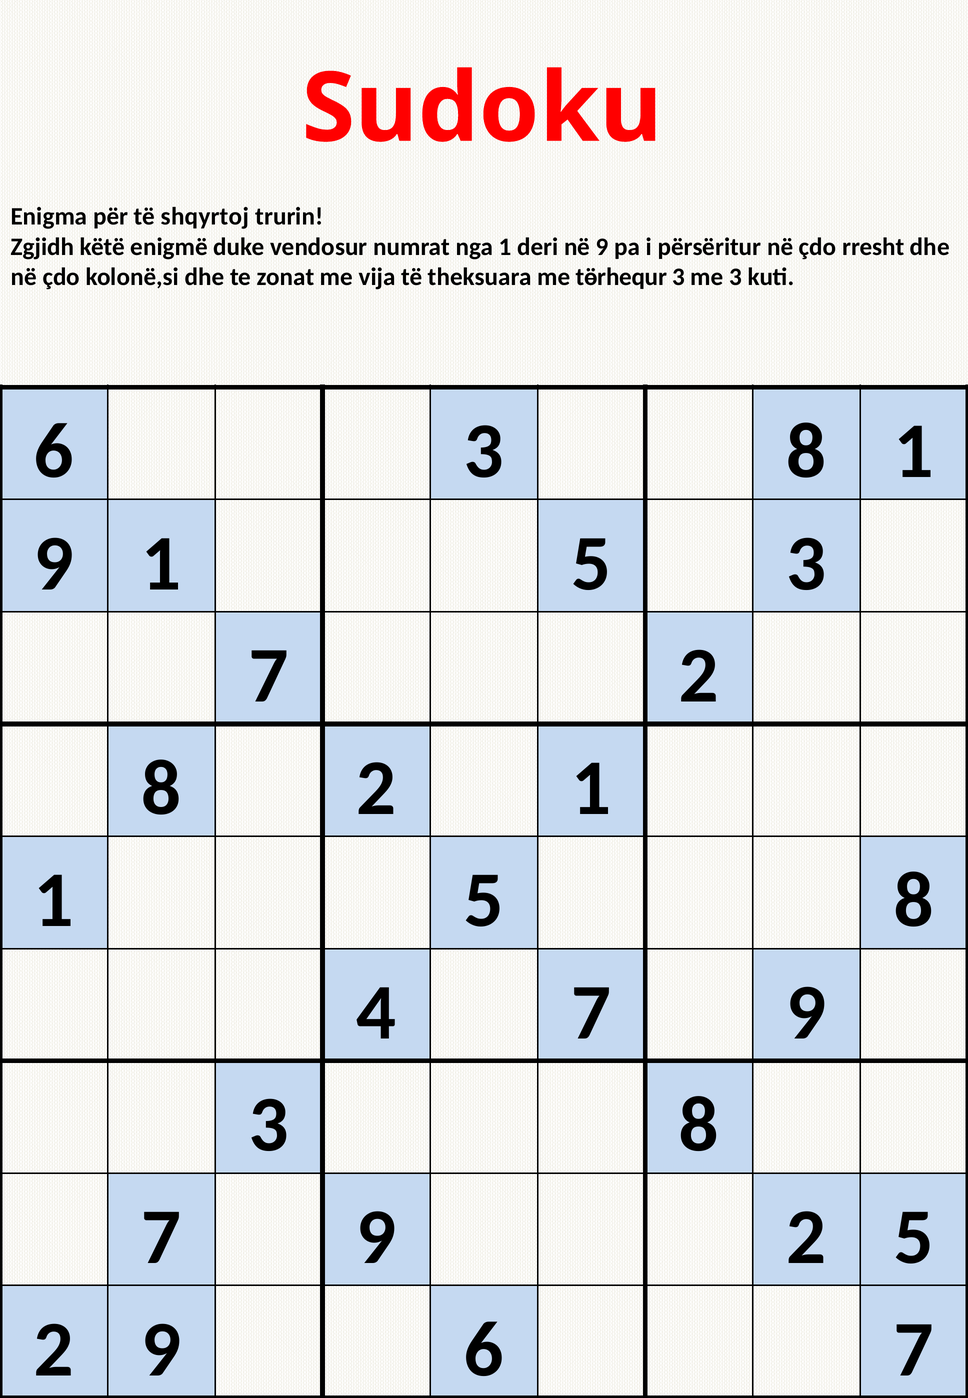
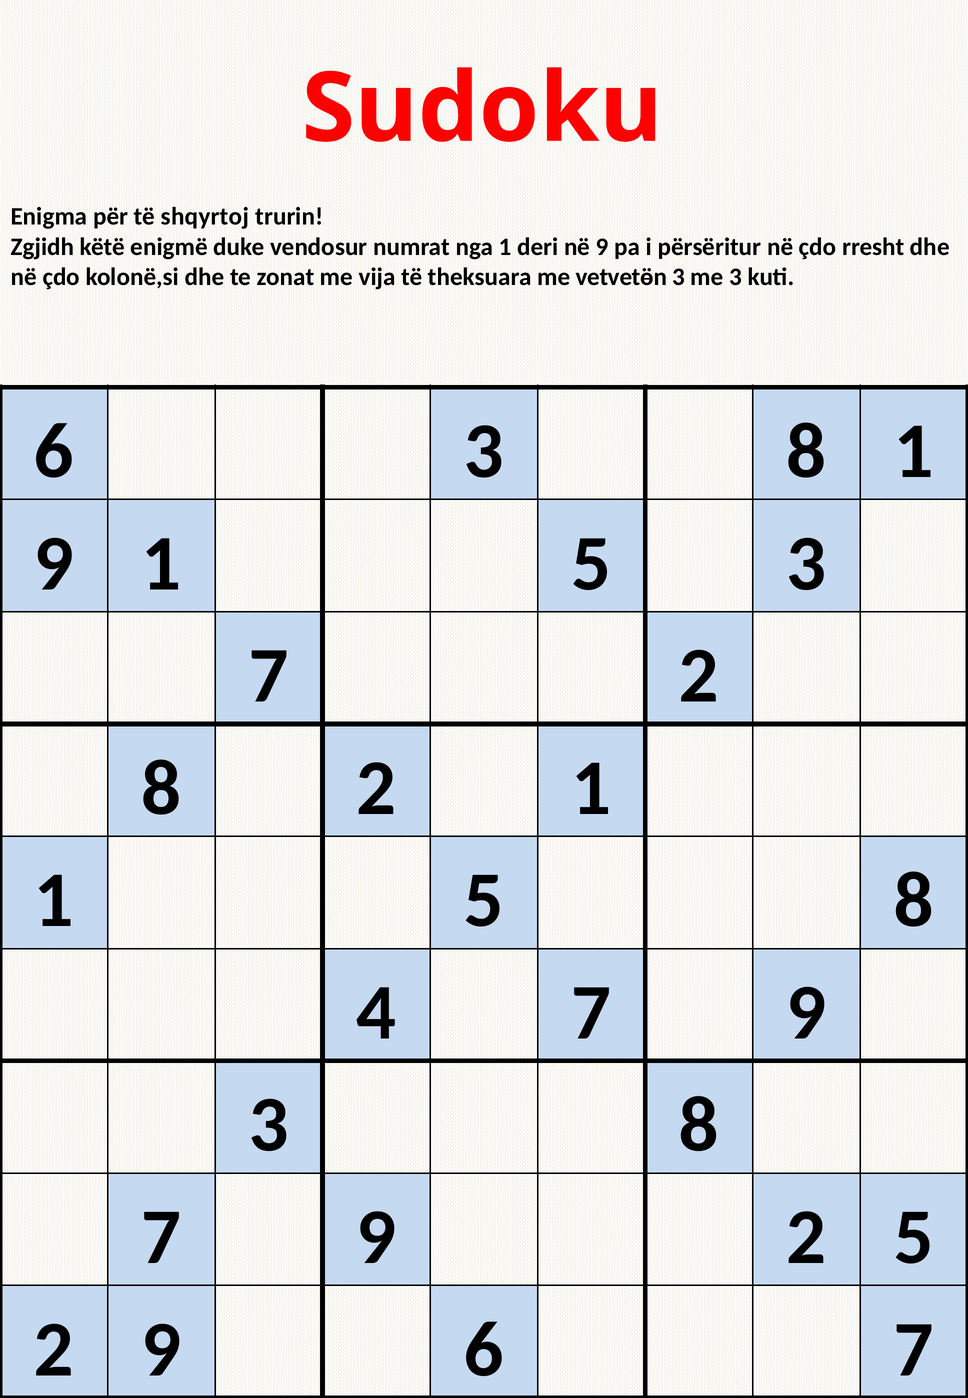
tӫrhequr: tӫrhequr -> vetvetӫn
